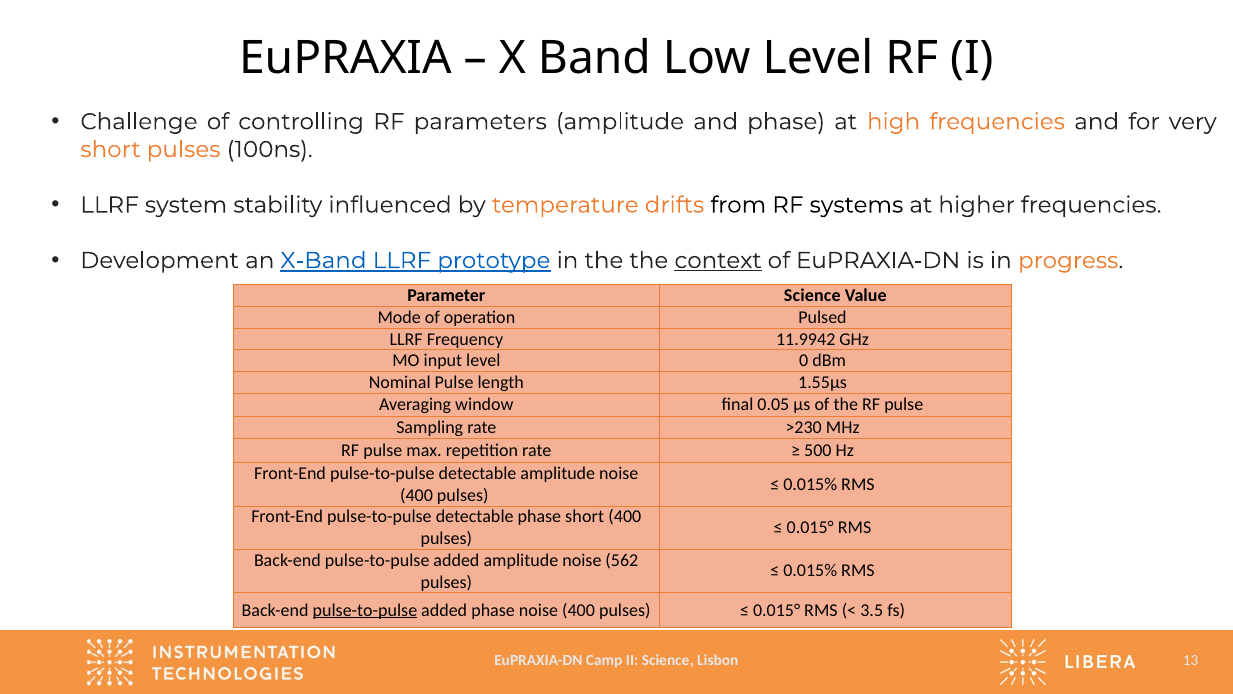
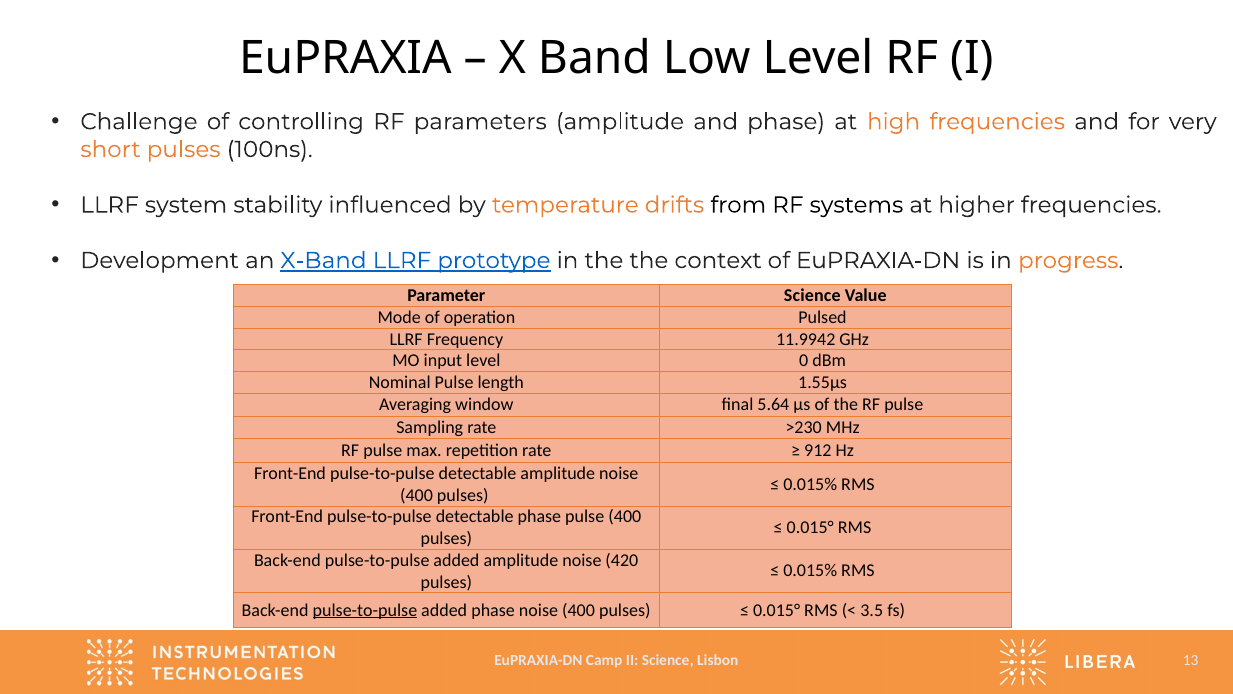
context underline: present -> none
0.05: 0.05 -> 5.64
500: 500 -> 912
phase short: short -> pulse
562: 562 -> 420
